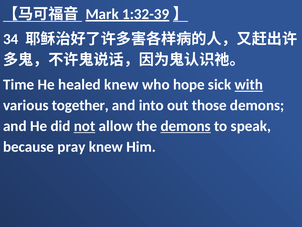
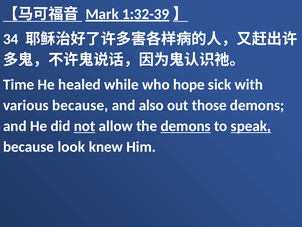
healed knew: knew -> while
with underline: present -> none
various together: together -> because
into: into -> also
speak underline: none -> present
pray: pray -> look
